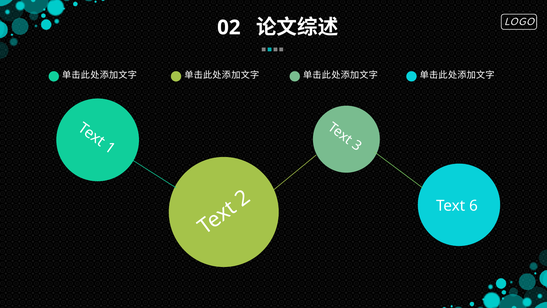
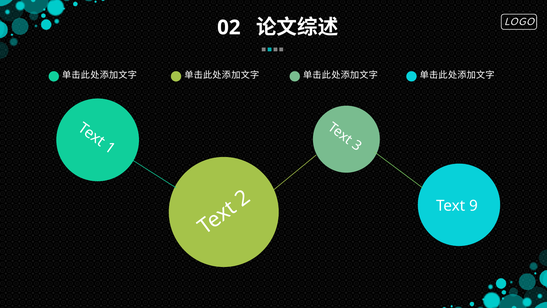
6: 6 -> 9
